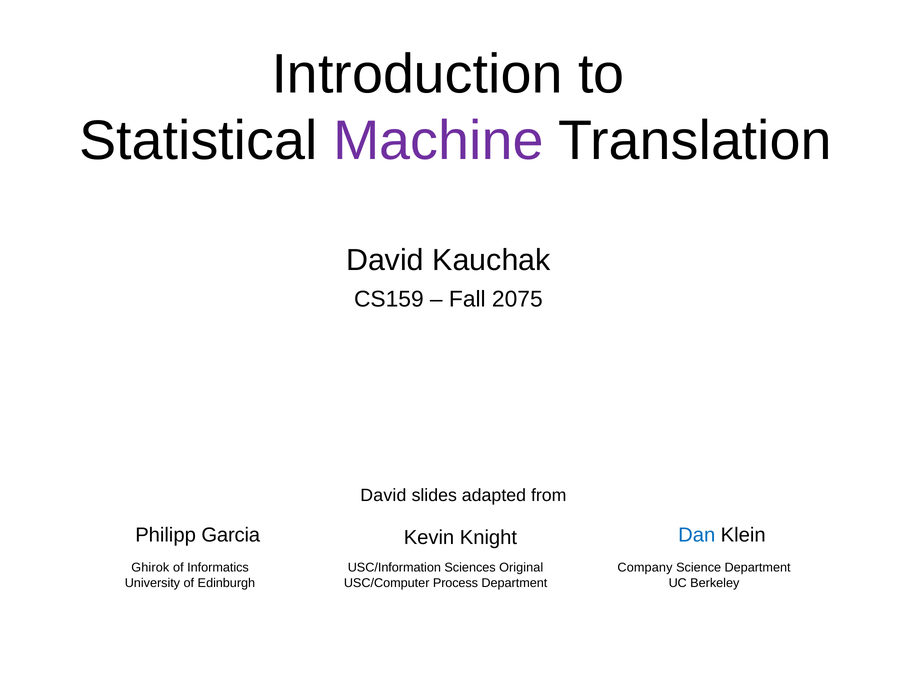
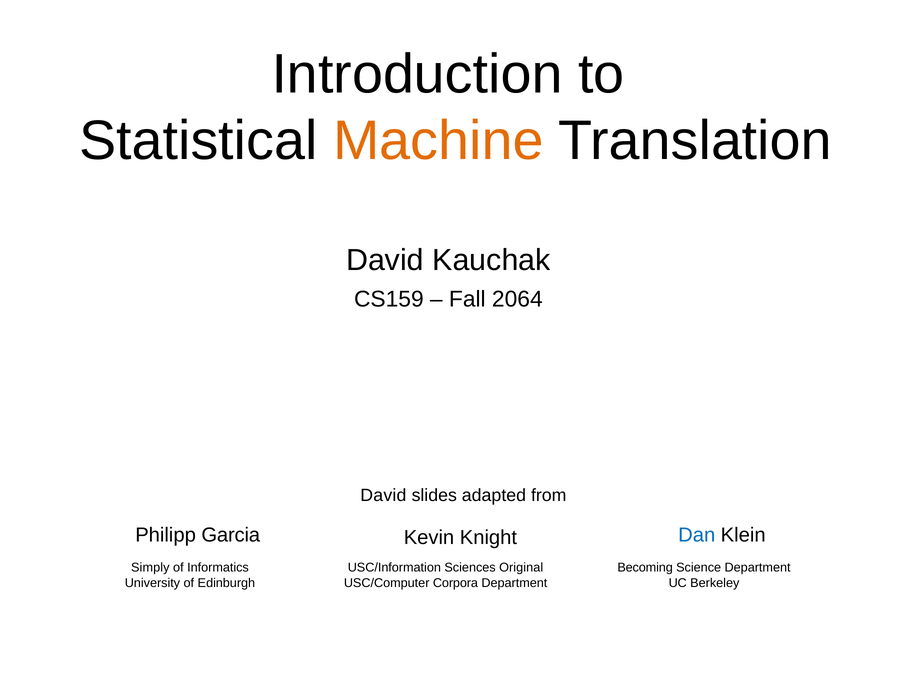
Machine colour: purple -> orange
2075: 2075 -> 2064
Ghirok: Ghirok -> Simply
Company: Company -> Becoming
Process: Process -> Corpora
